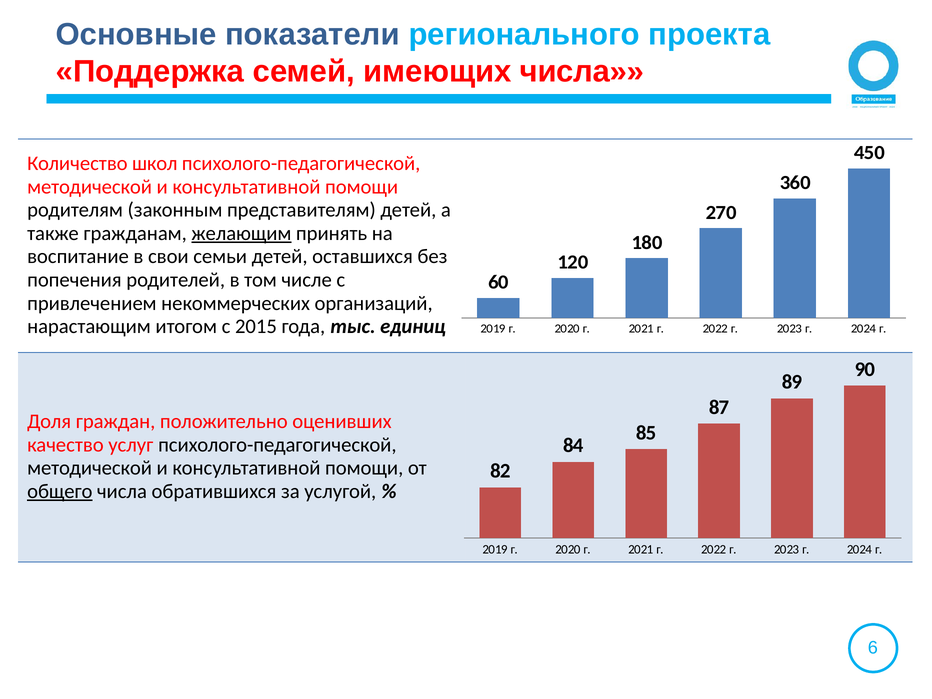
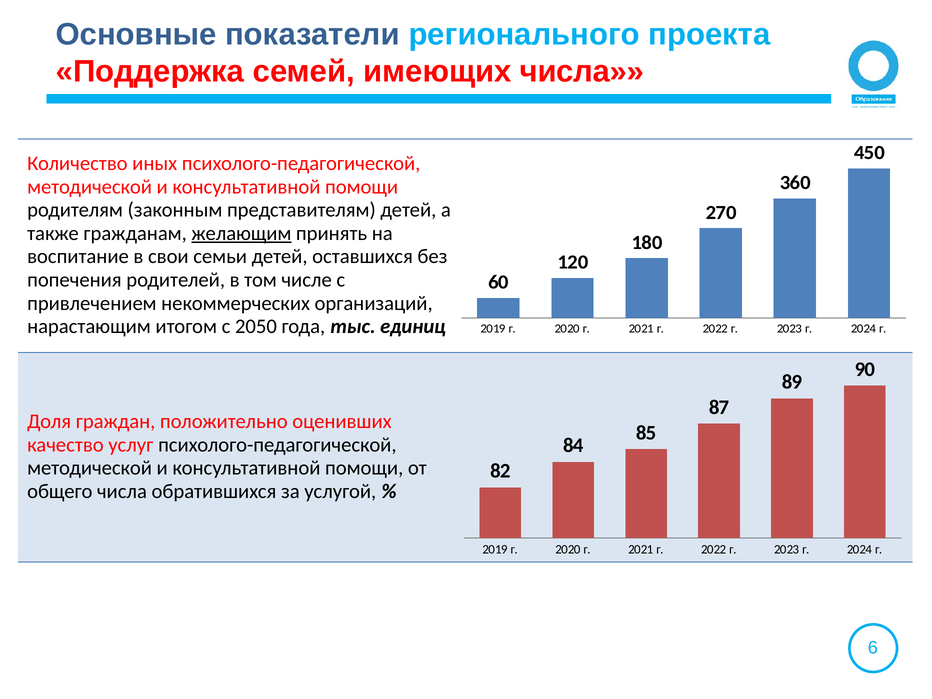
школ: школ -> иных
2015: 2015 -> 2050
общего underline: present -> none
